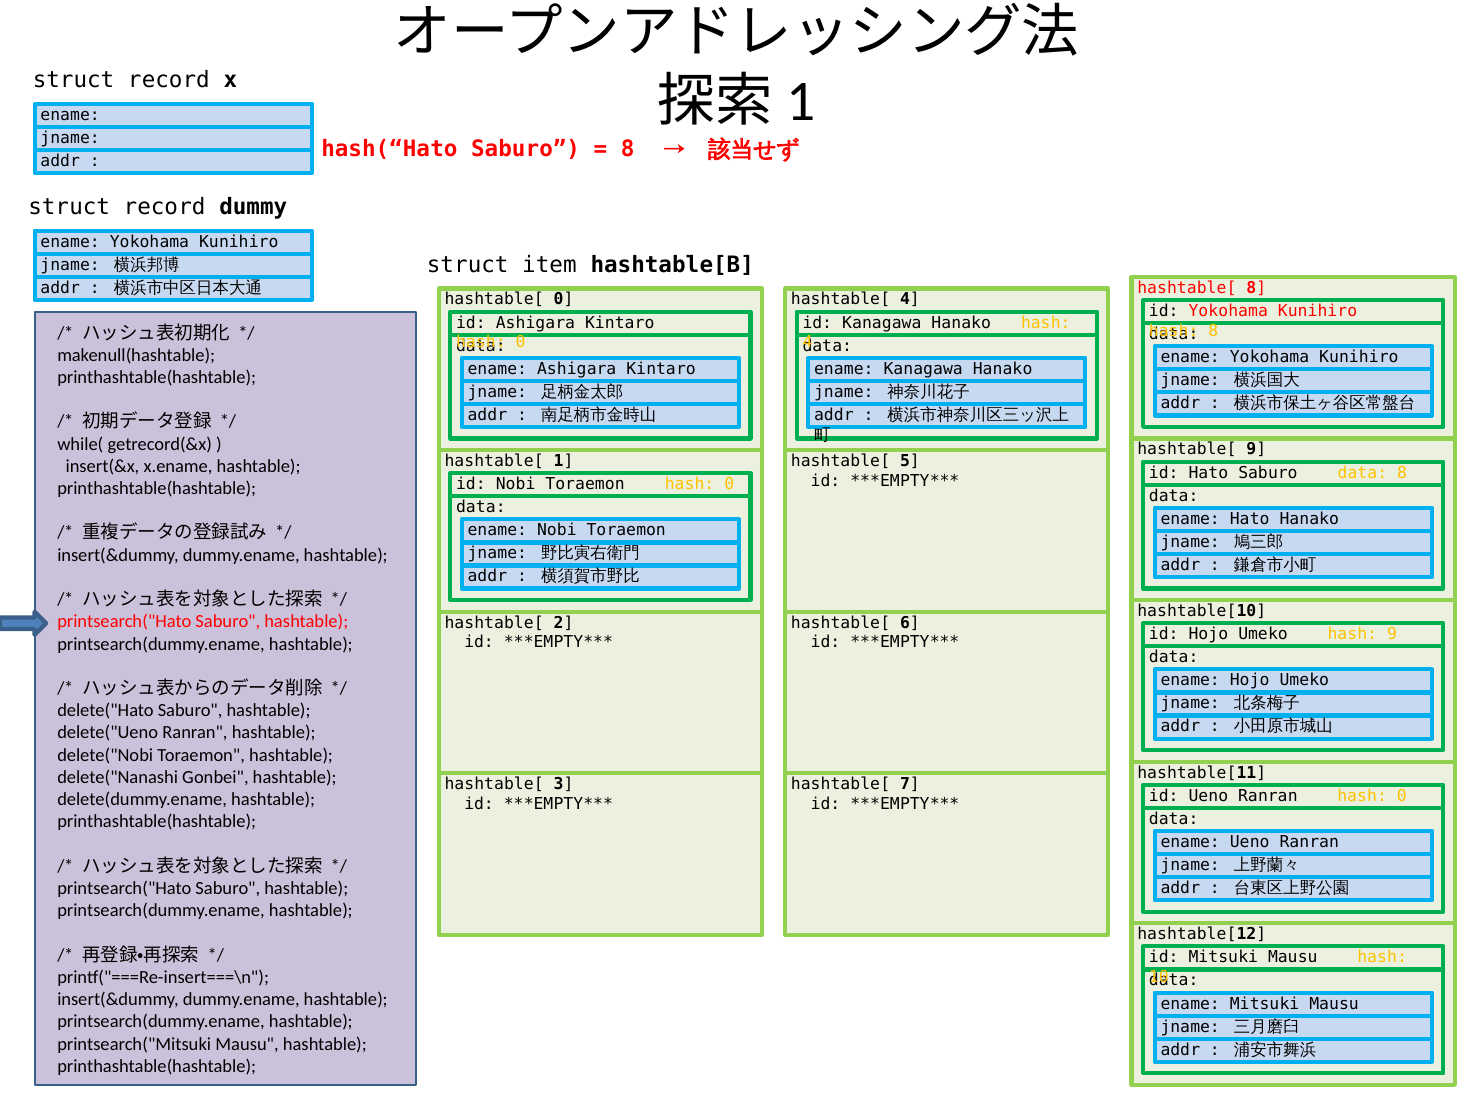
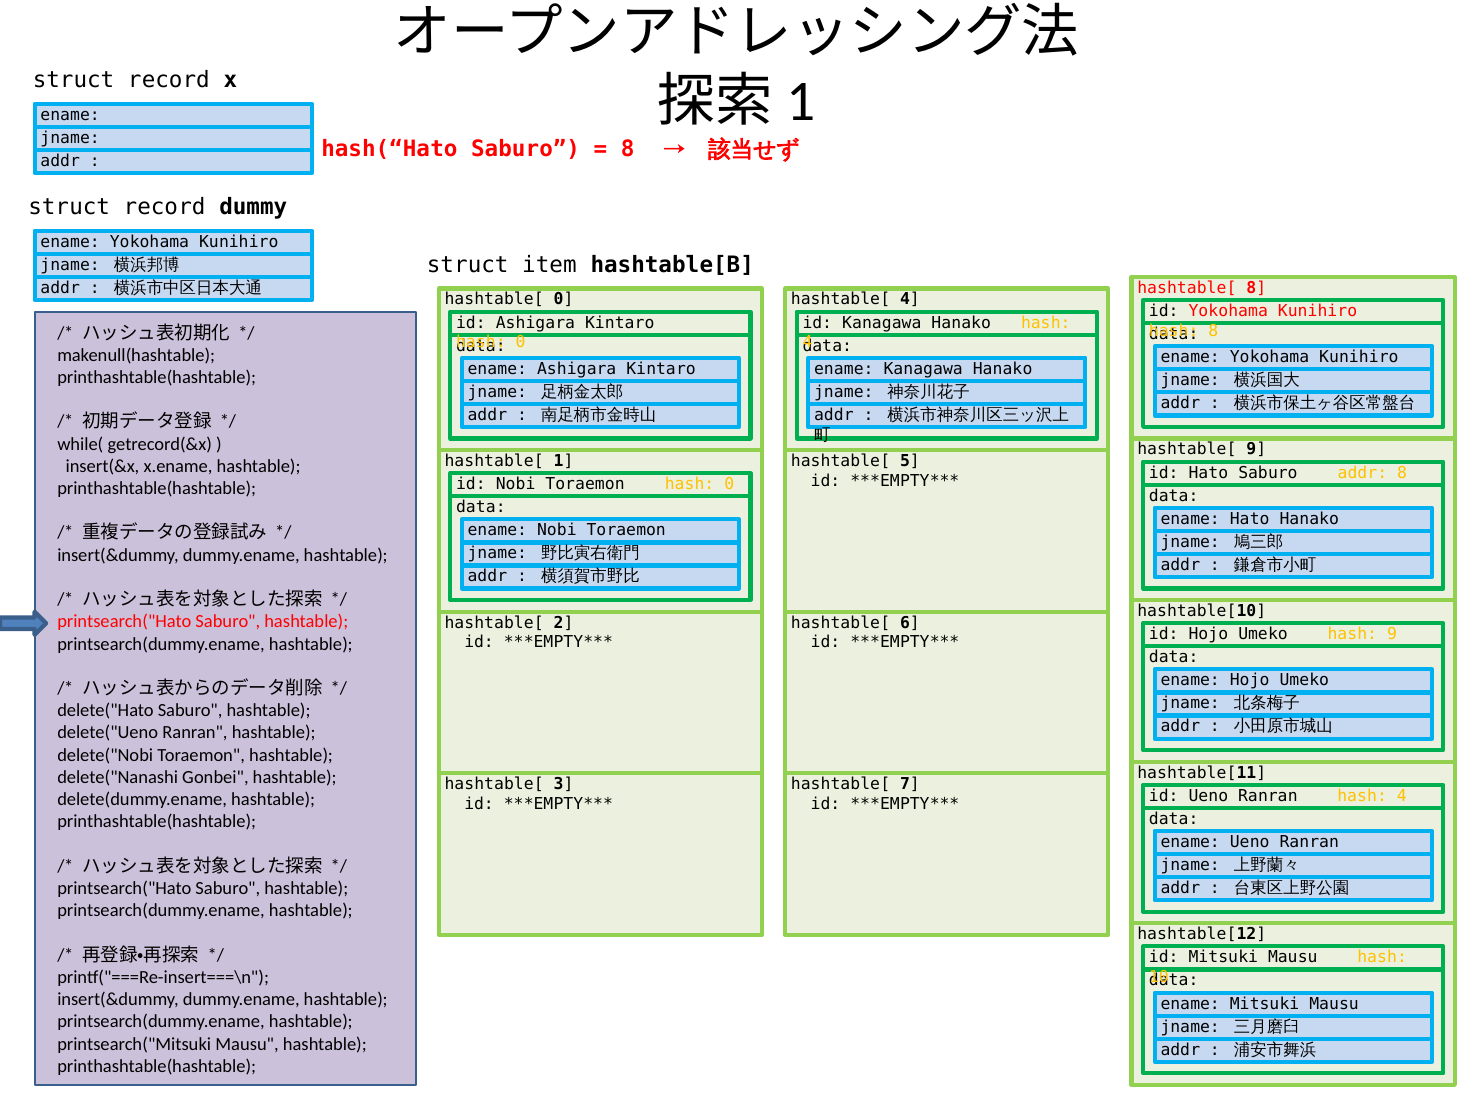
data at (1362, 473): data -> addr
0 at (1402, 796): 0 -> 4
